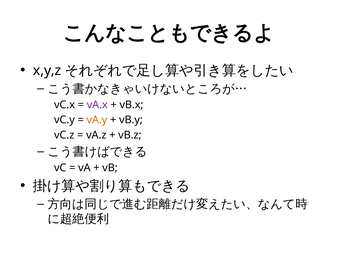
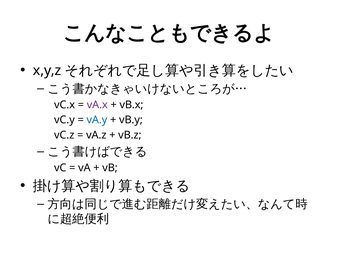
vA.y colour: orange -> blue
